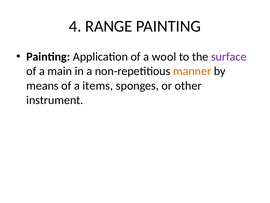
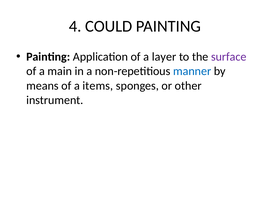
RANGE: RANGE -> COULD
wool: wool -> layer
manner colour: orange -> blue
